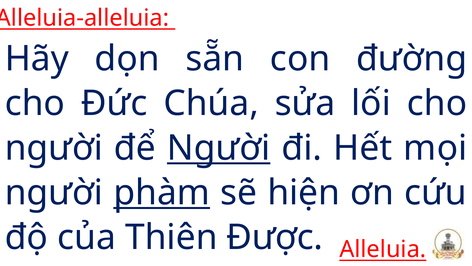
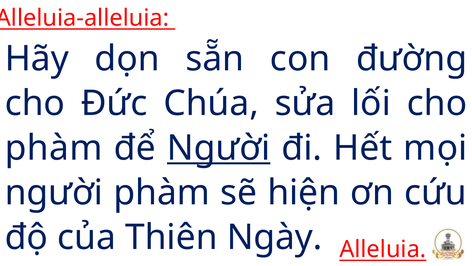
người at (54, 148): người -> phàm
phàm at (162, 192) underline: present -> none
Được: Được -> Ngày
